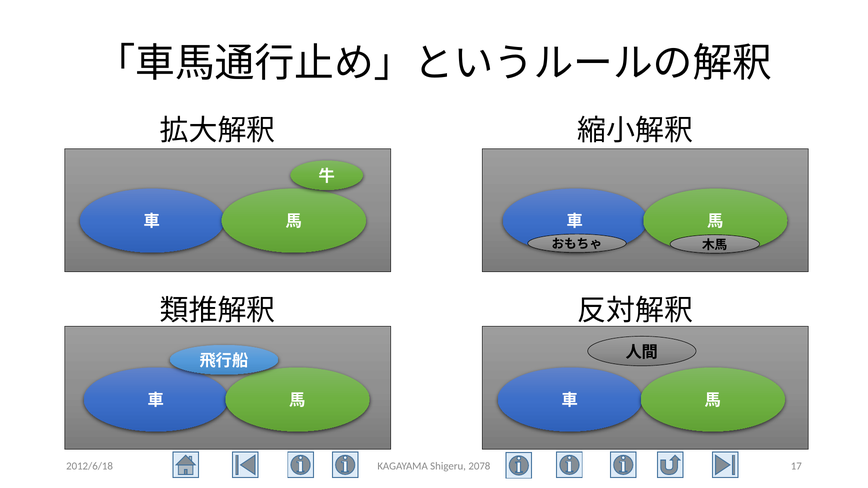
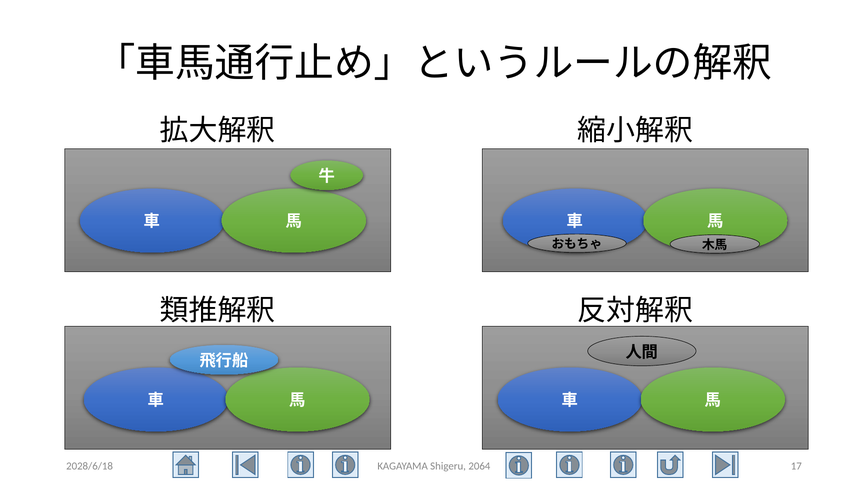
2012/6/18: 2012/6/18 -> 2028/6/18
2078: 2078 -> 2064
